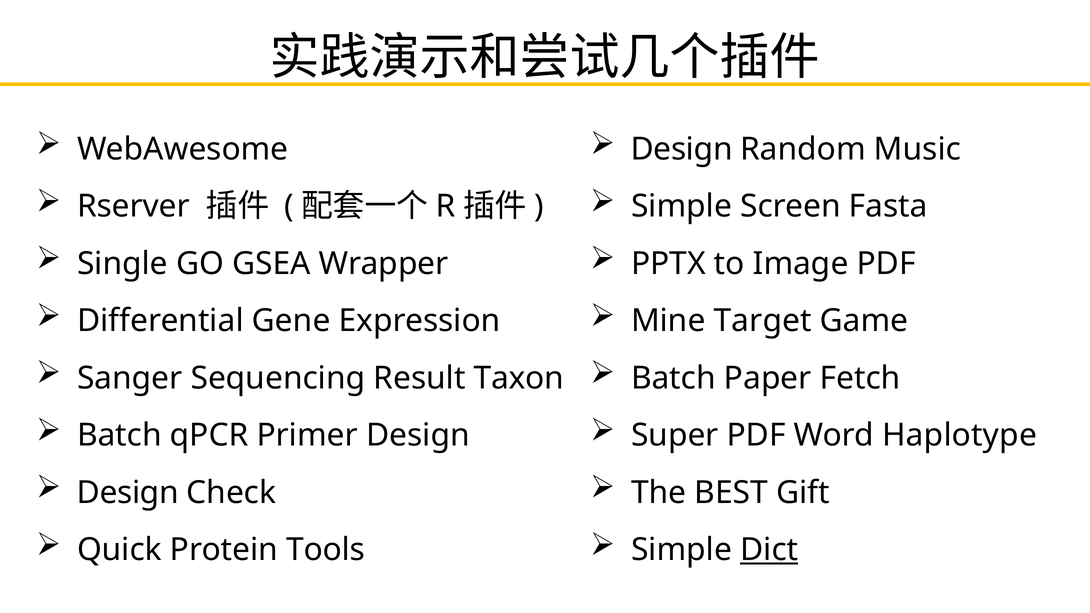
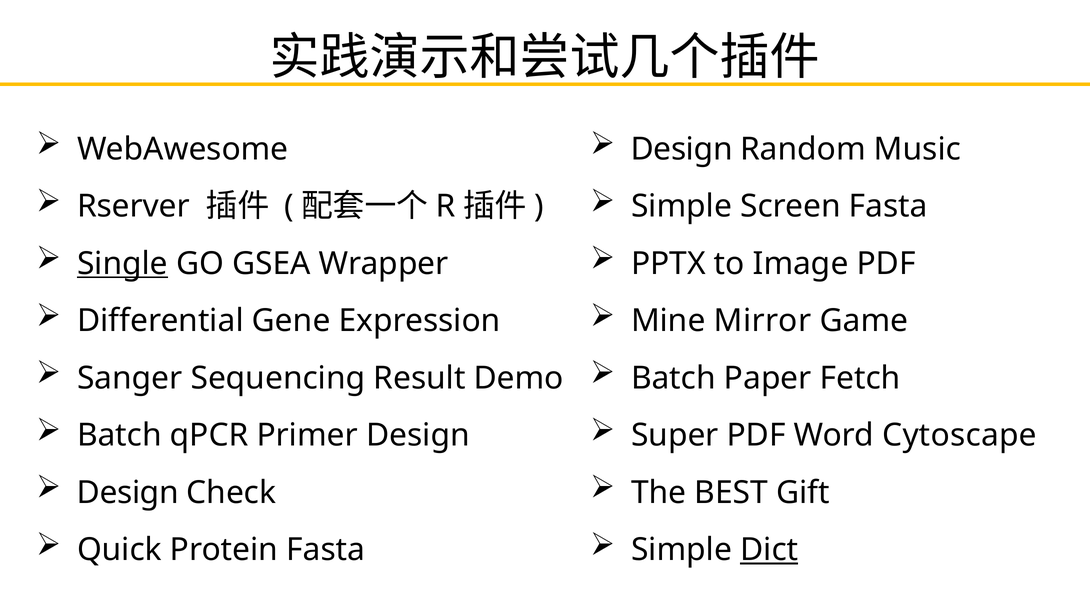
Single underline: none -> present
Target: Target -> Mirror
Taxon: Taxon -> Demo
Haplotype: Haplotype -> Cytoscape
Protein Tools: Tools -> Fasta
